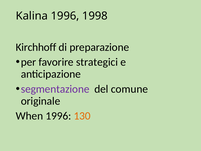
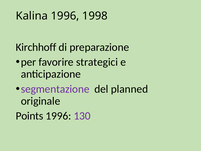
comune: comune -> planned
When: When -> Points
130 colour: orange -> purple
